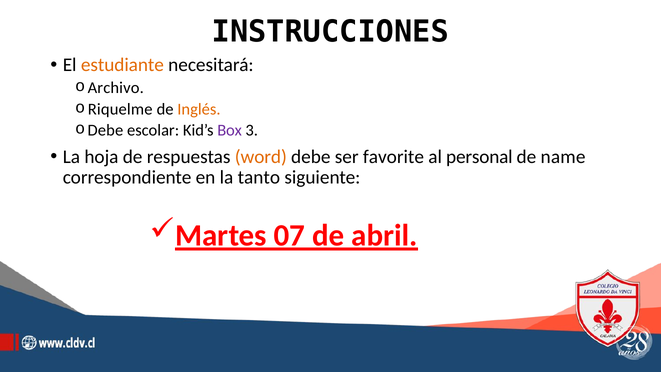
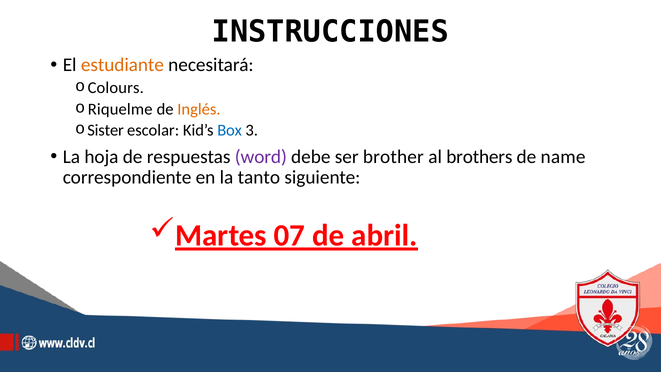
Archivo: Archivo -> Colours
Debe at (105, 130): Debe -> Sister
Box colour: purple -> blue
word colour: orange -> purple
favorite: favorite -> brother
personal: personal -> brothers
